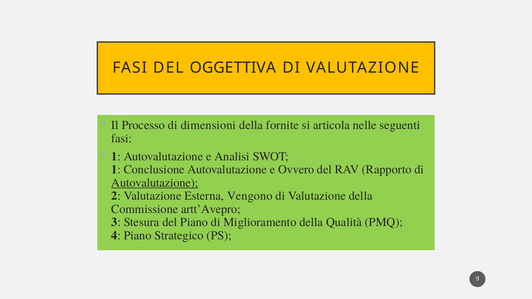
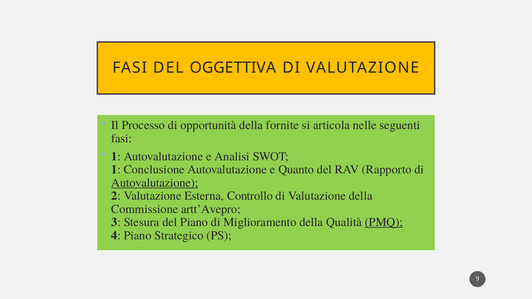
dimensioni: dimensioni -> opportunità
Ovvero: Ovvero -> Quanto
Vengono: Vengono -> Controllo
PMQ underline: none -> present
